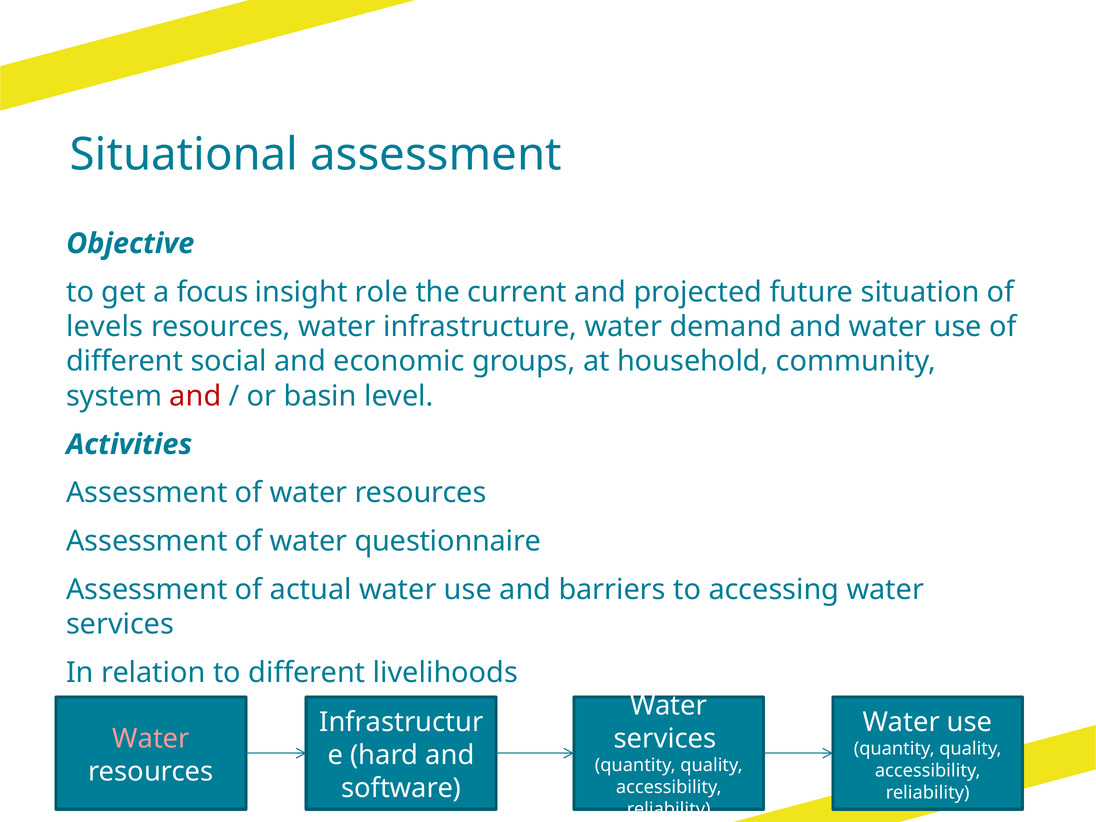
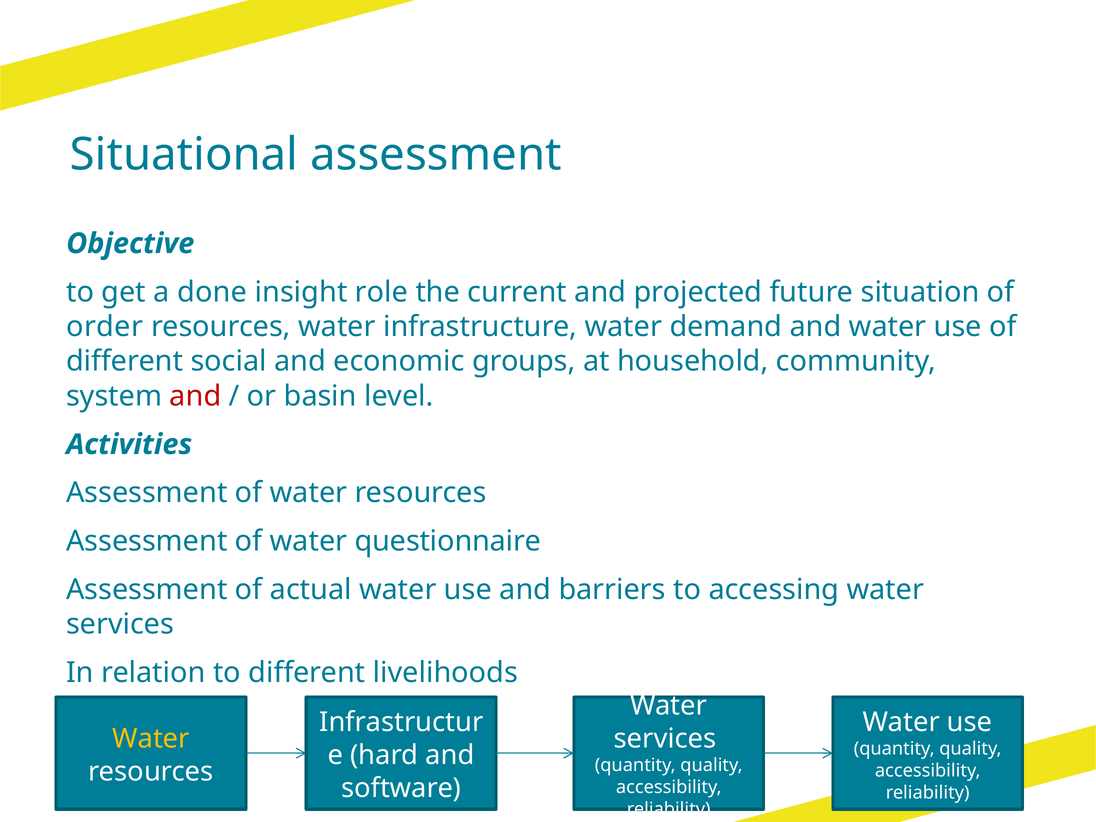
focus: focus -> done
levels: levels -> order
Water at (151, 739) colour: pink -> yellow
